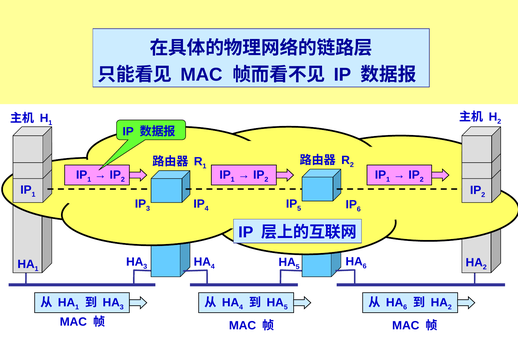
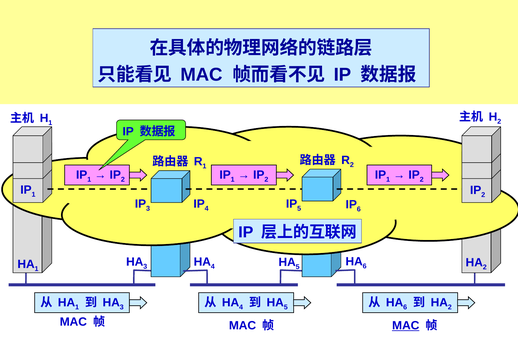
MAC at (406, 325) underline: none -> present
